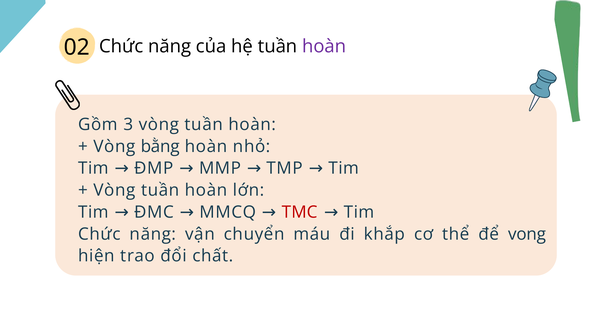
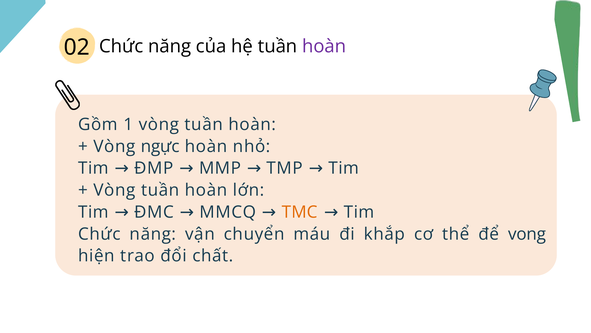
3: 3 -> 1
bằng: bằng -> ngực
TMC colour: red -> orange
